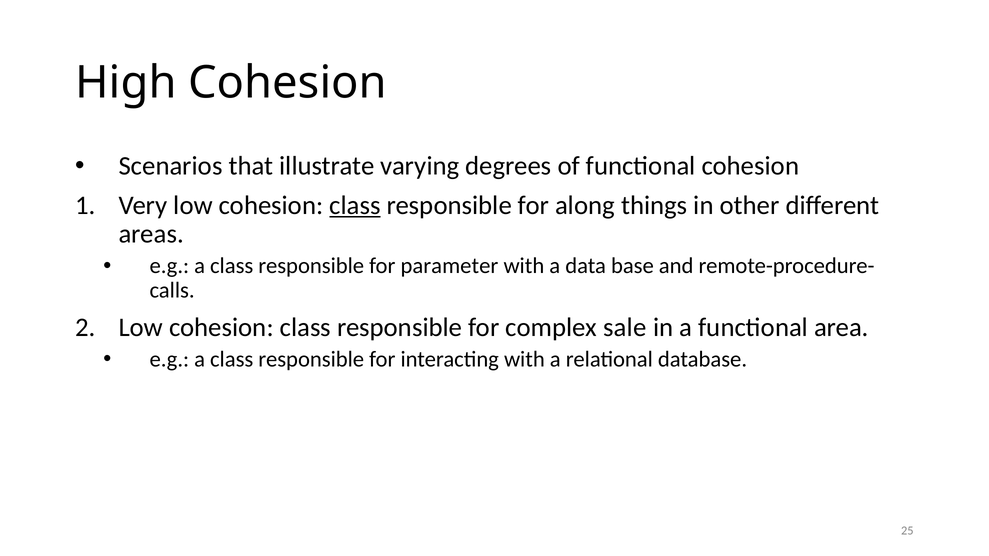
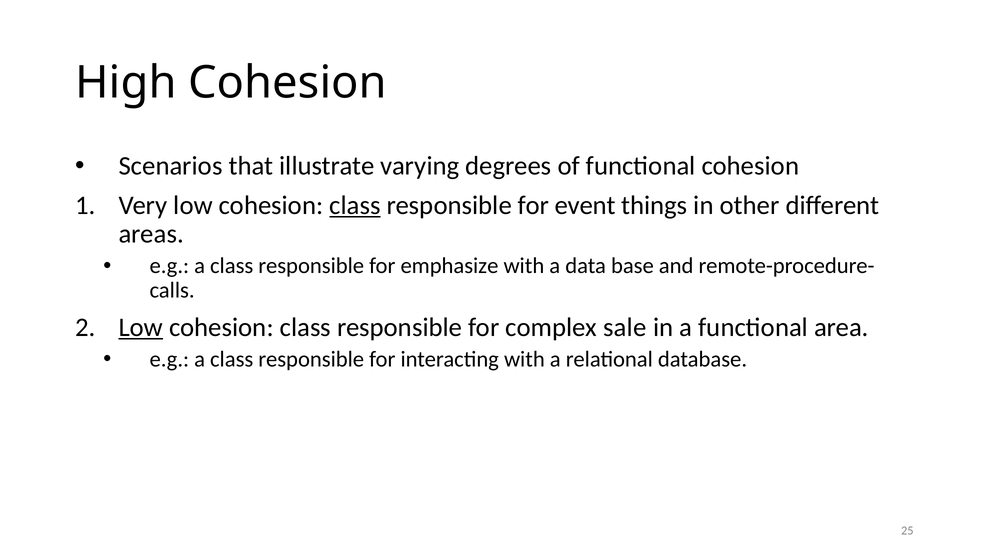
along: along -> event
parameter: parameter -> emphasize
Low at (141, 328) underline: none -> present
